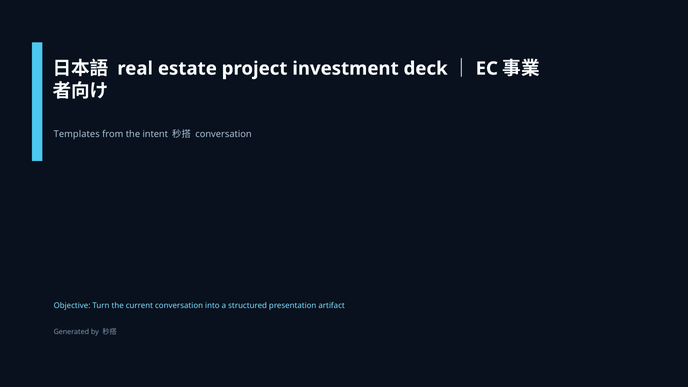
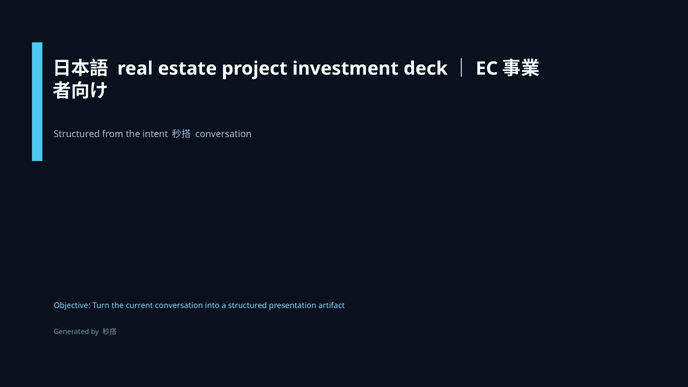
Templates at (77, 134): Templates -> Structured
